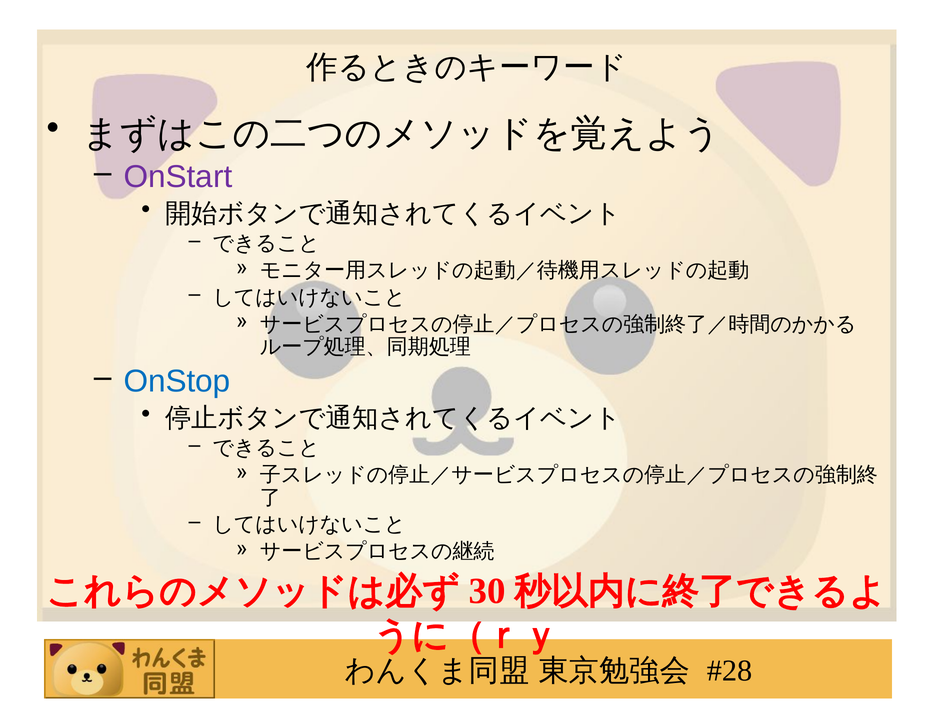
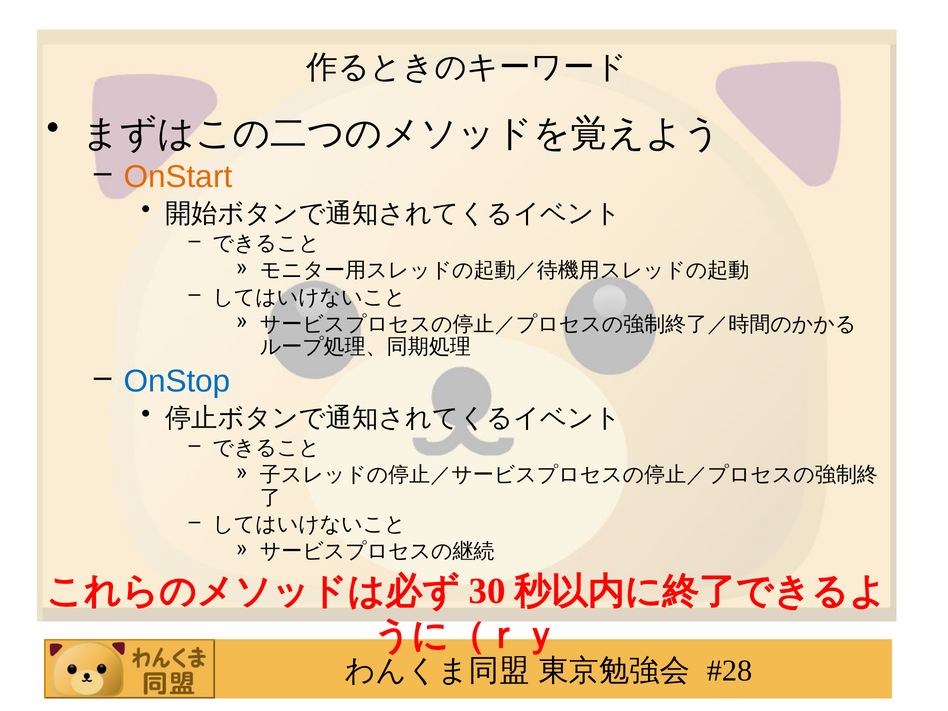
OnStart colour: purple -> orange
